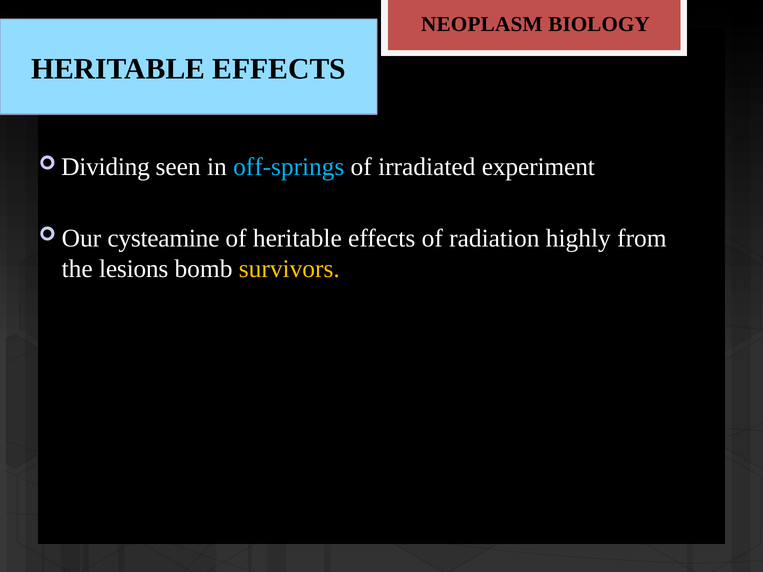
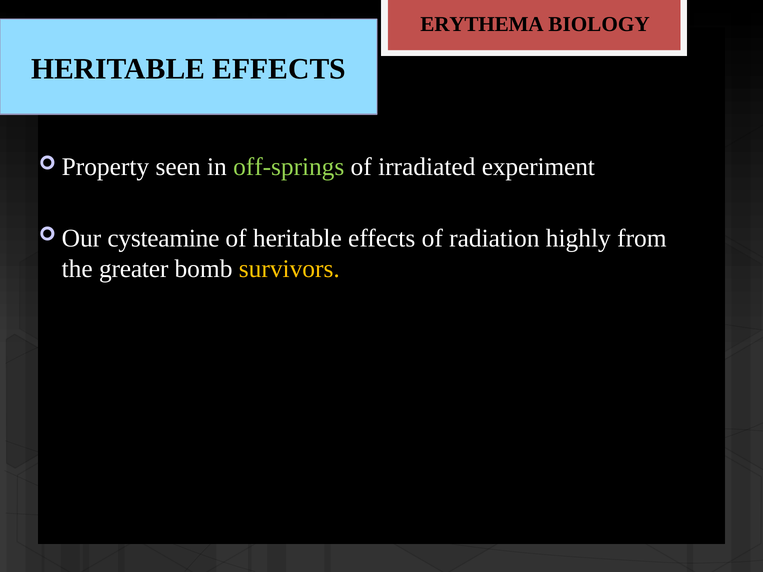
NEOPLASM: NEOPLASM -> ERYTHEMA
Dividing: Dividing -> Property
off-springs colour: light blue -> light green
lesions: lesions -> greater
